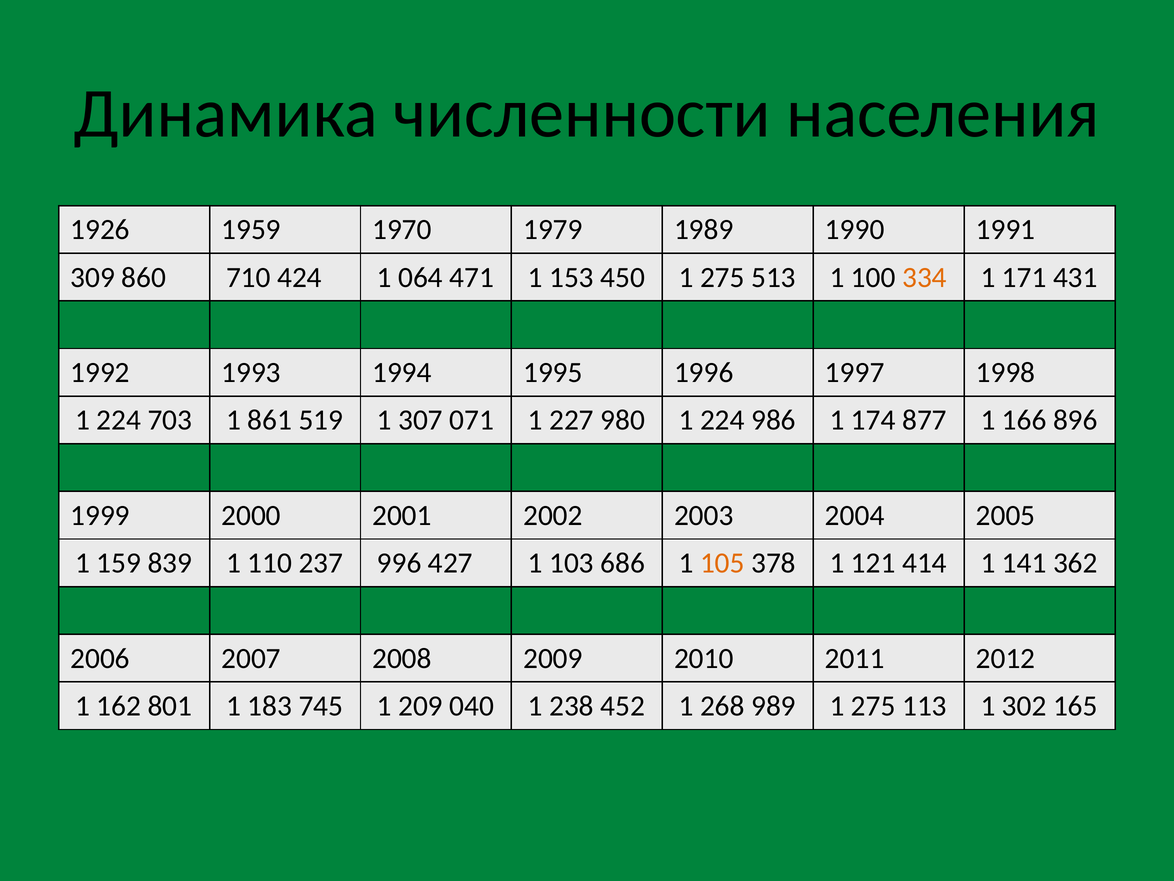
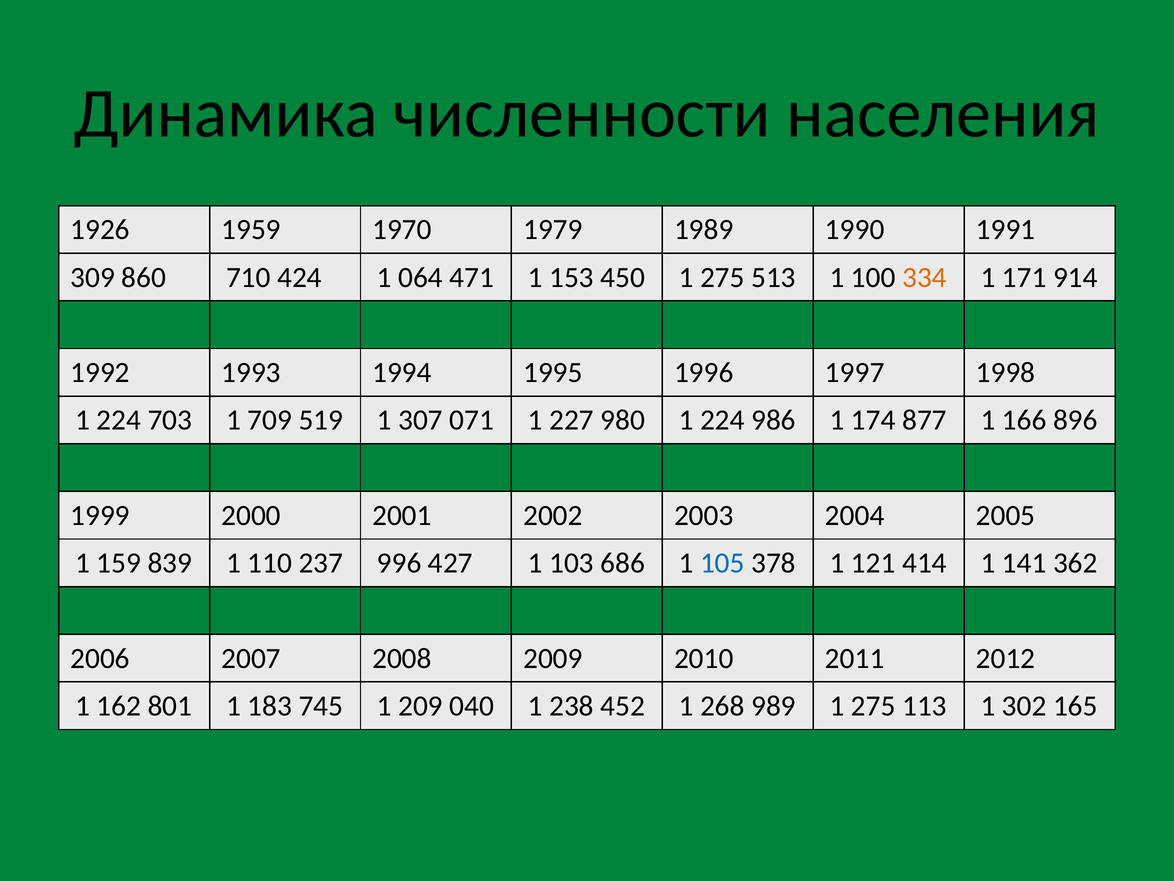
431: 431 -> 914
861: 861 -> 709
105 colour: orange -> blue
